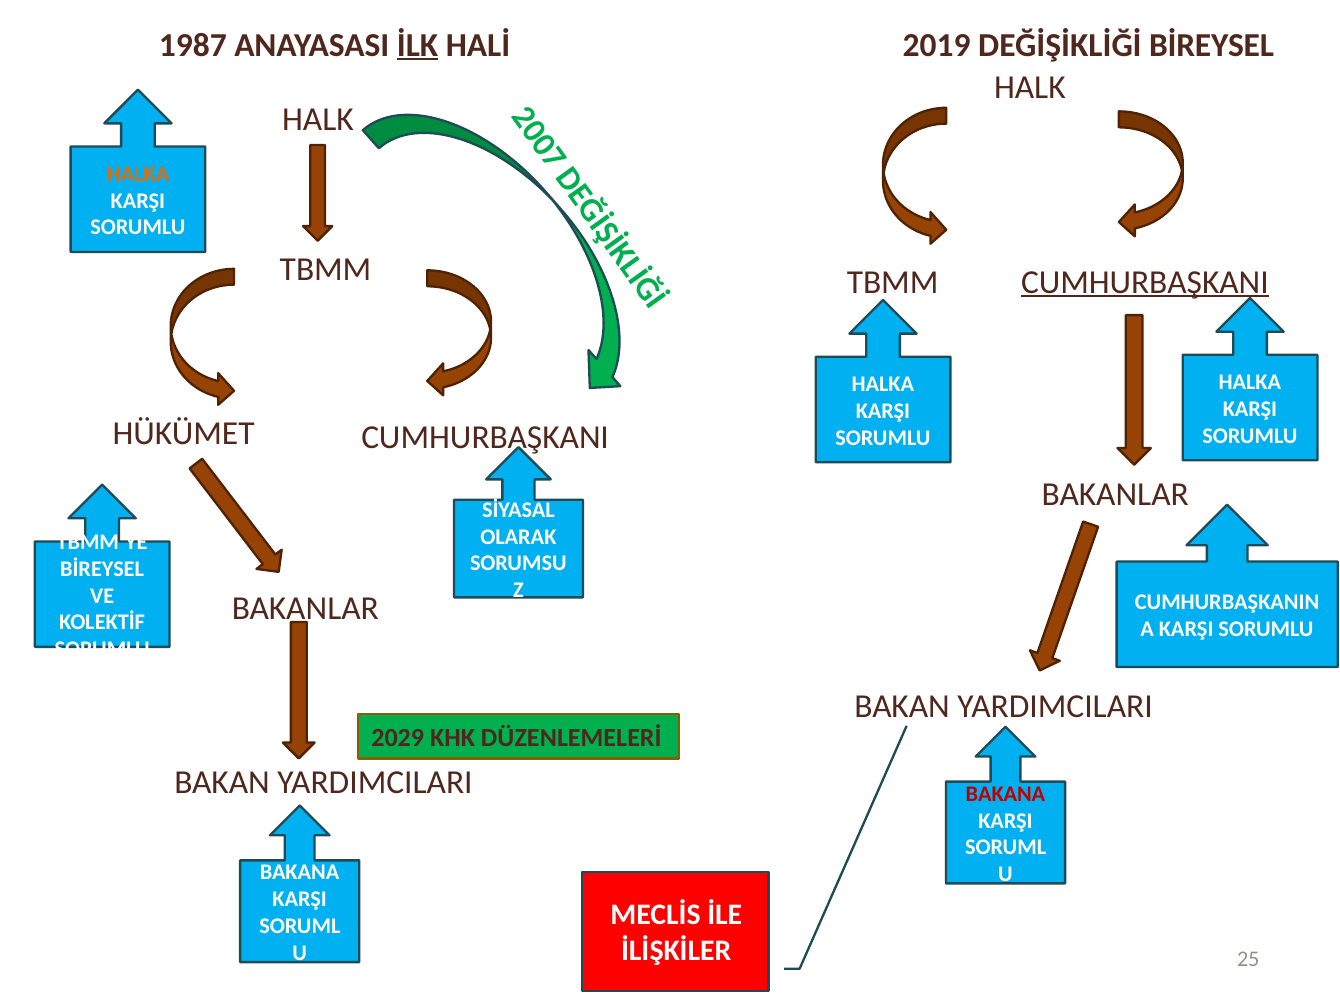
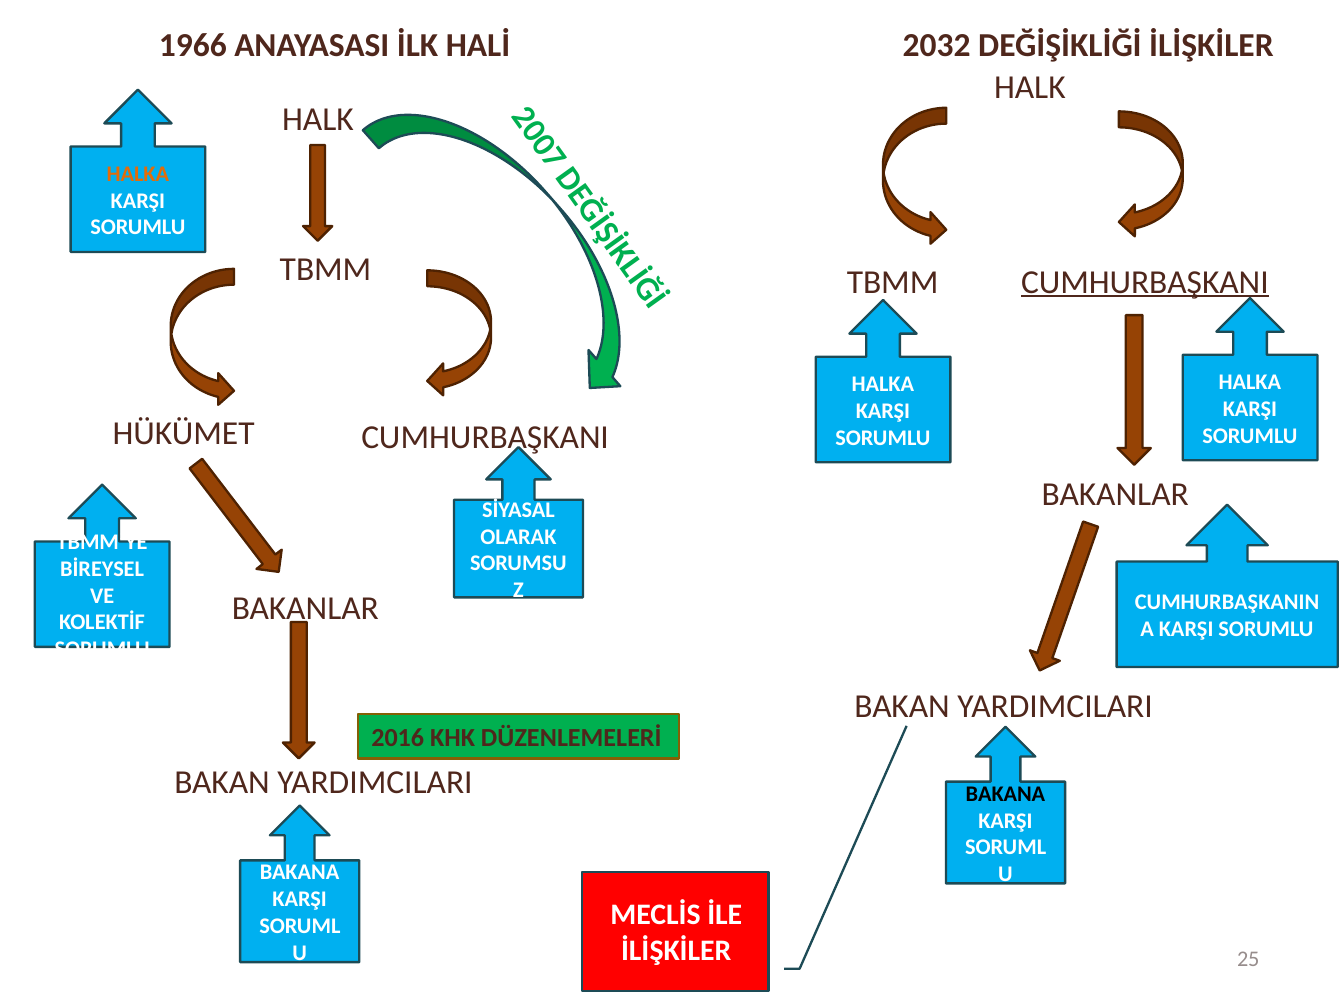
1987: 1987 -> 1966
İLK underline: present -> none
2019: 2019 -> 2032
DEĞİŞİKLİĞİ BİREYSEL: BİREYSEL -> İLİŞKİLER
2029: 2029 -> 2016
BAKANA at (1005, 794) colour: red -> black
